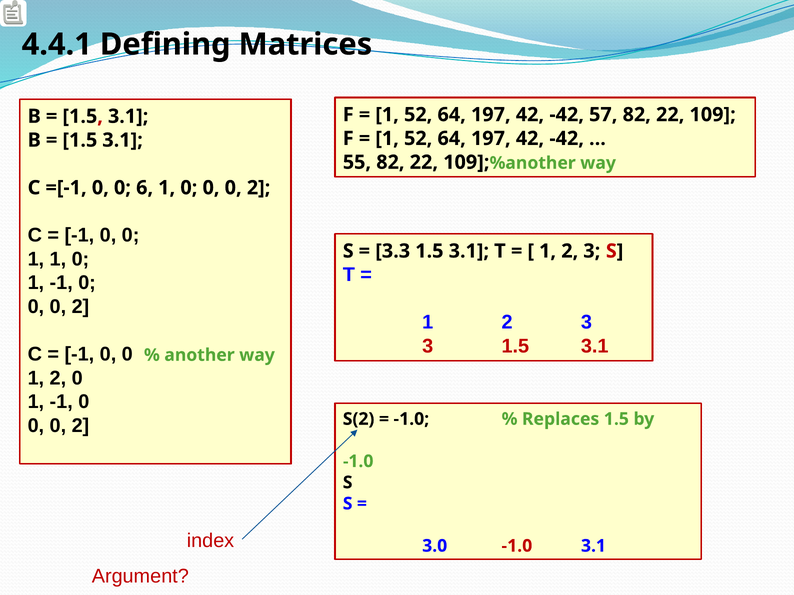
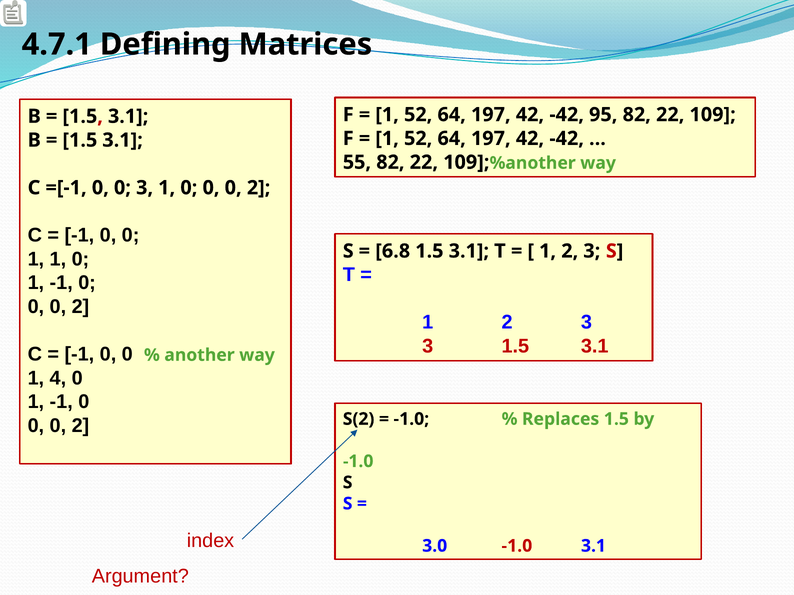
4.4.1: 4.4.1 -> 4.7.1
57: 57 -> 95
0 6: 6 -> 3
3.3: 3.3 -> 6.8
2 at (58, 378): 2 -> 4
